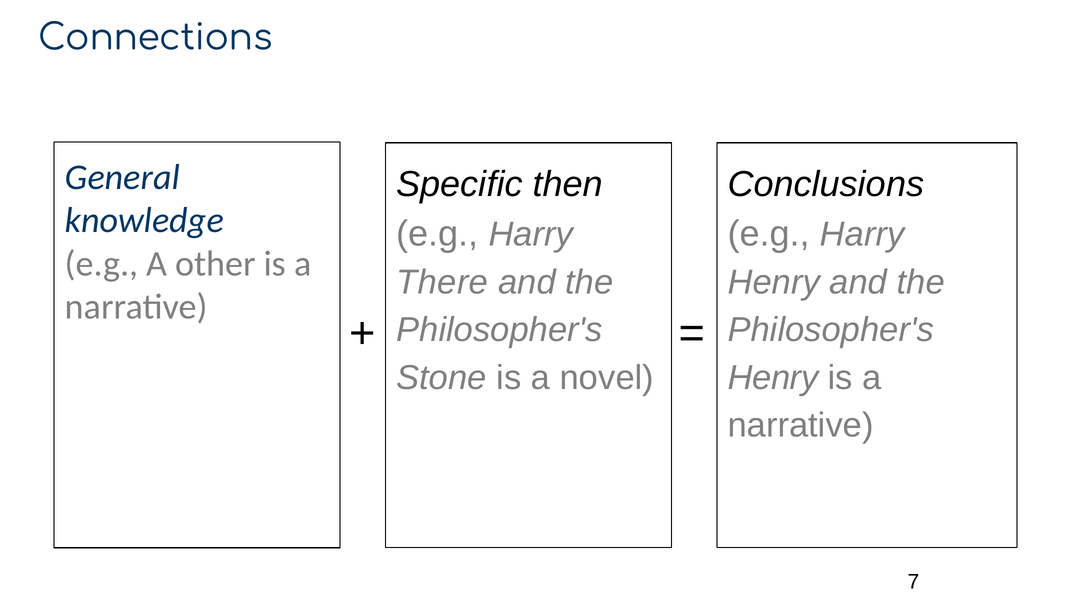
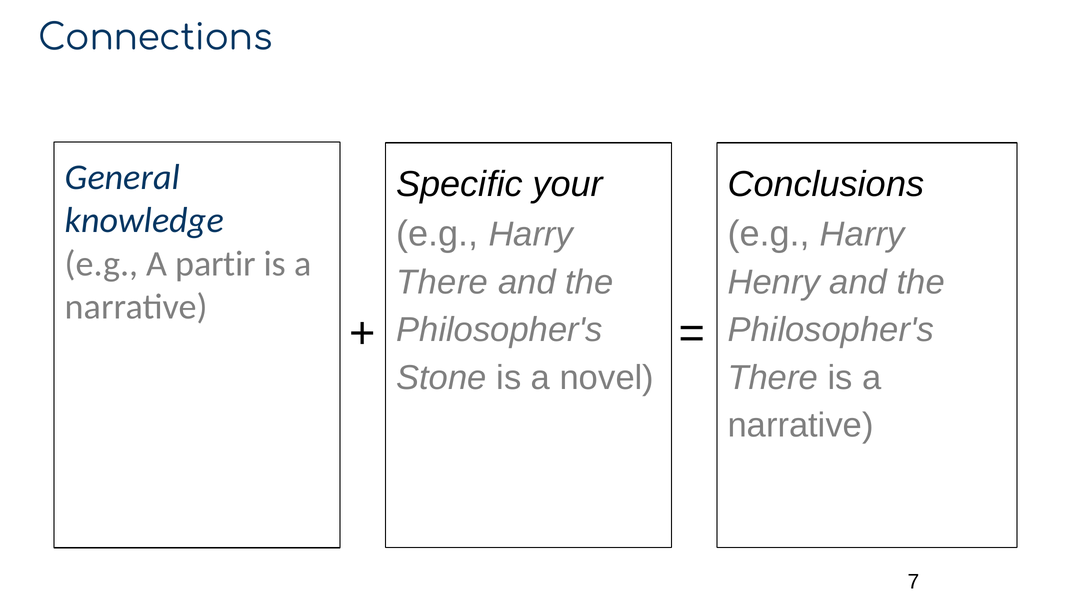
then: then -> your
other: other -> partir
Henry at (773, 378): Henry -> There
